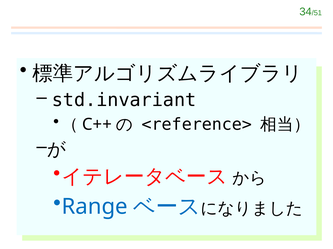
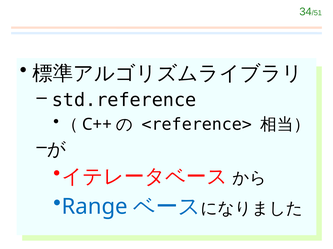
std.invariant: std.invariant -> std.reference
